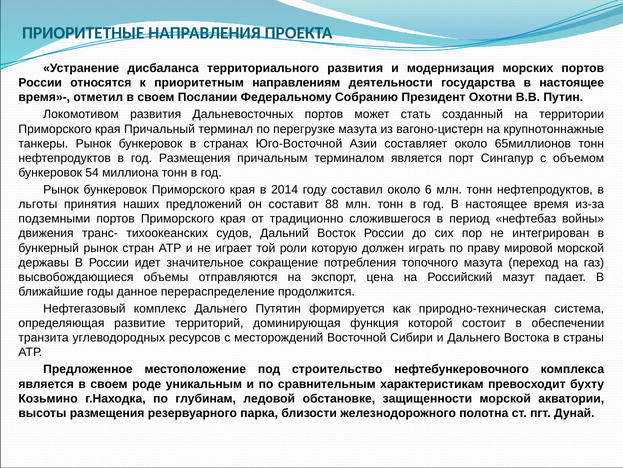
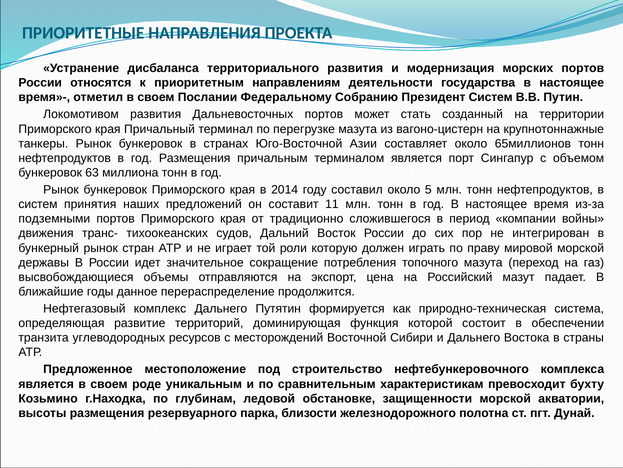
Президент Охотни: Охотни -> Систем
54: 54 -> 63
6: 6 -> 5
льготы at (38, 204): льготы -> систем
88: 88 -> 11
нефтебаз: нефтебаз -> компании
